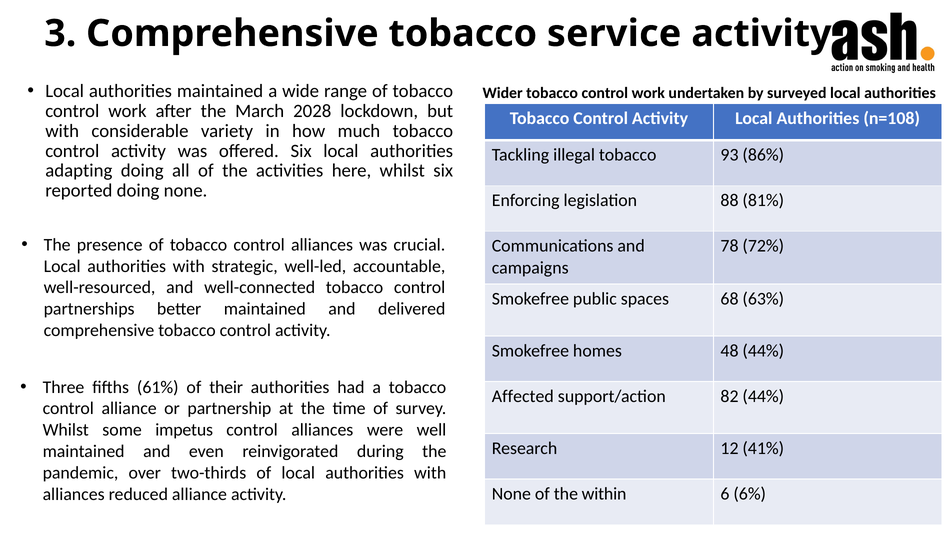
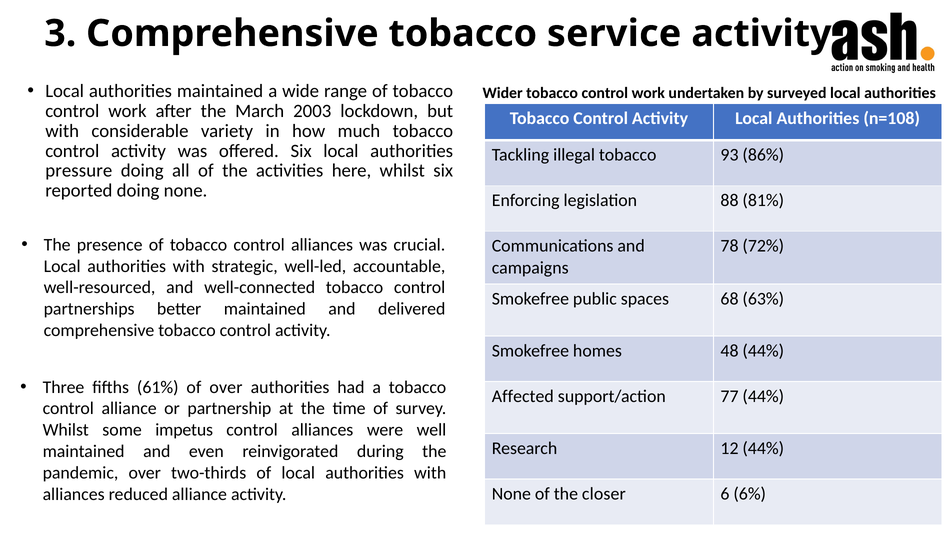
2028: 2028 -> 2003
adapting: adapting -> pressure
of their: their -> over
82: 82 -> 77
12 41%: 41% -> 44%
within: within -> closer
